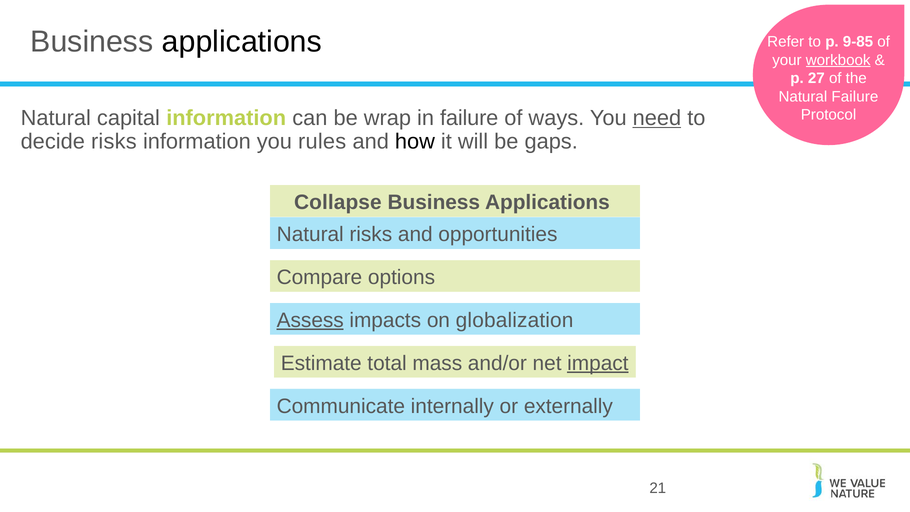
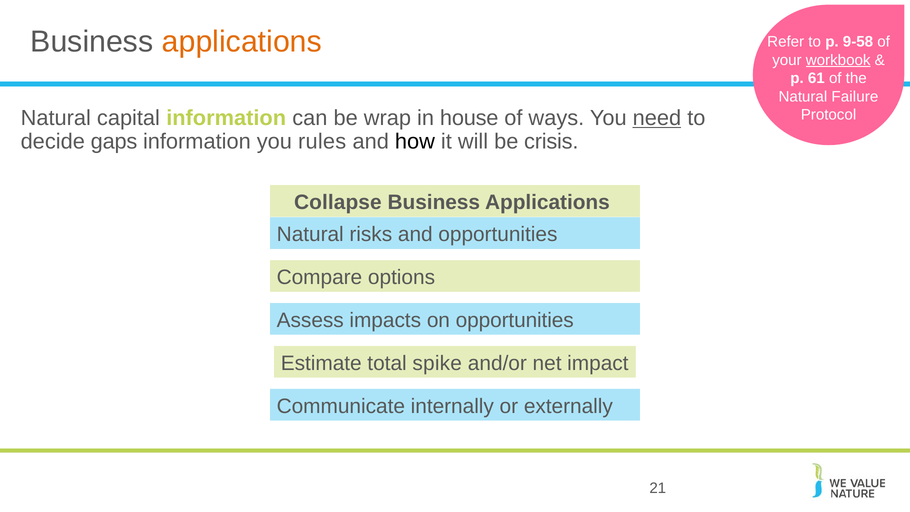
applications at (242, 42) colour: black -> orange
9-85: 9-85 -> 9-58
27: 27 -> 61
in failure: failure -> house
decide risks: risks -> gaps
gaps: gaps -> crisis
Assess underline: present -> none
on globalization: globalization -> opportunities
mass: mass -> spike
impact underline: present -> none
